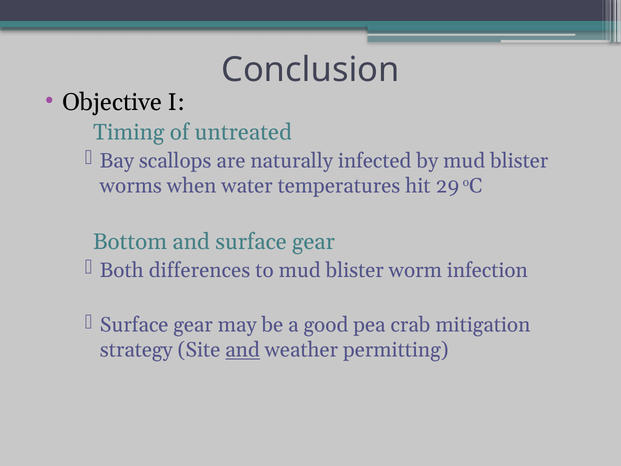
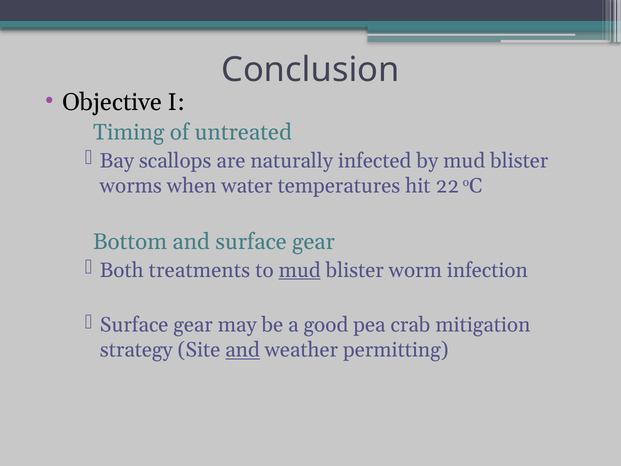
29: 29 -> 22
differences: differences -> treatments
mud at (300, 270) underline: none -> present
